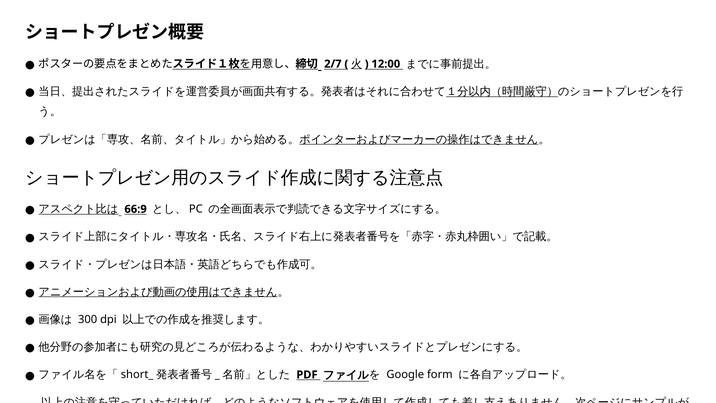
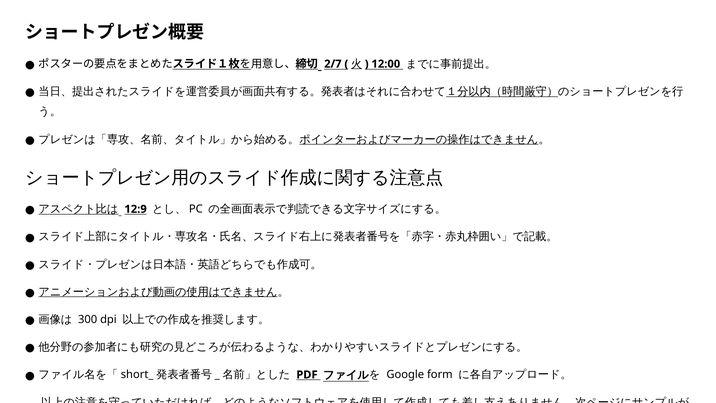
66:9: 66:9 -> 12:9
